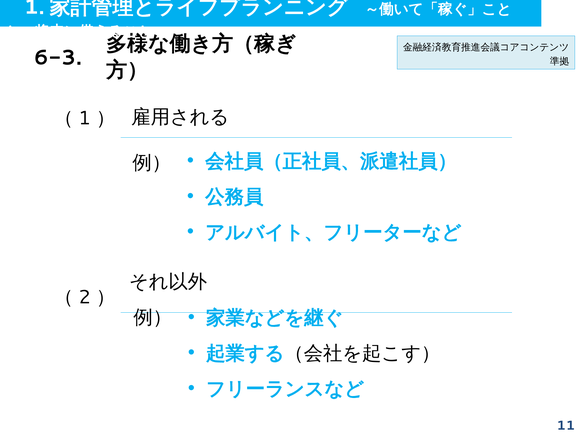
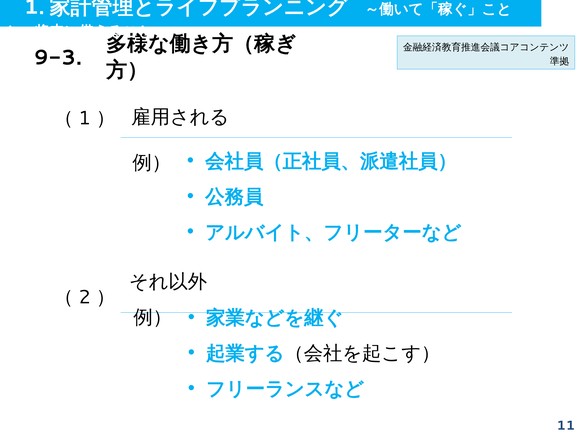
6-3: 6-3 -> 9-3
